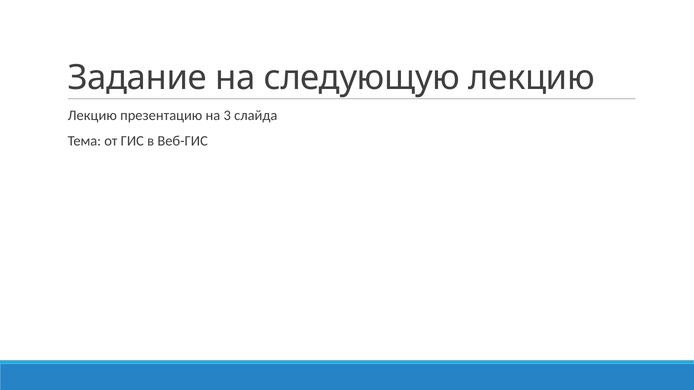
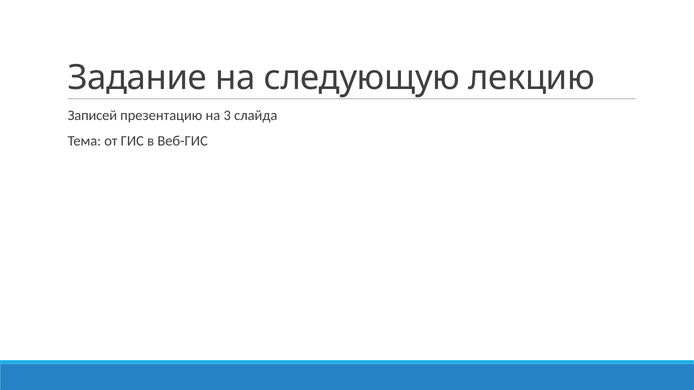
Лекцию at (92, 115): Лекцию -> Записей
